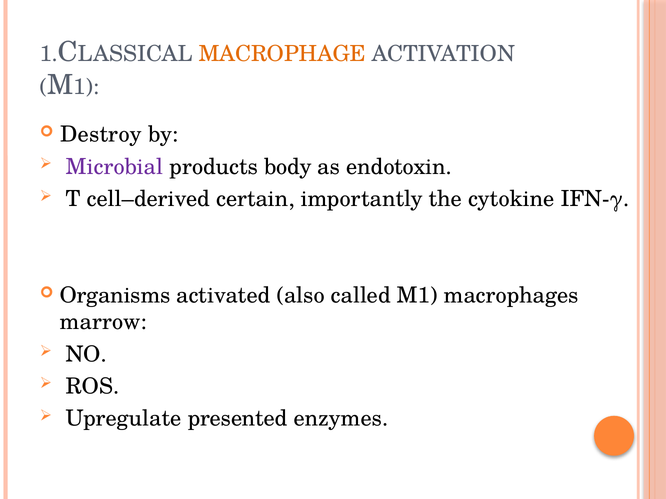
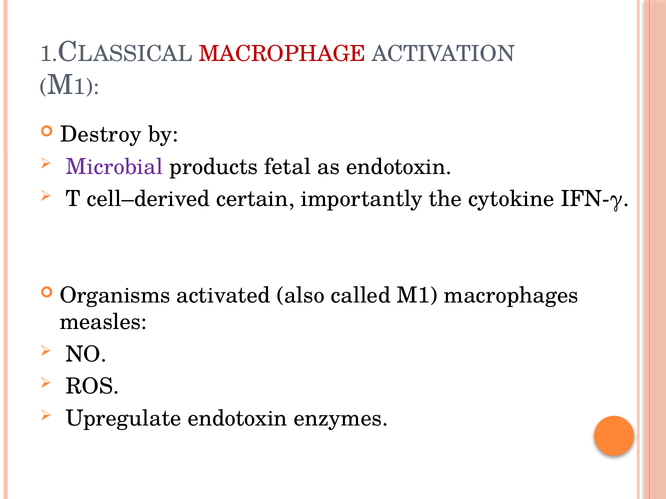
MACROPHAGE colour: orange -> red
body: body -> fetal
marrow: marrow -> measles
Upregulate presented: presented -> endotoxin
